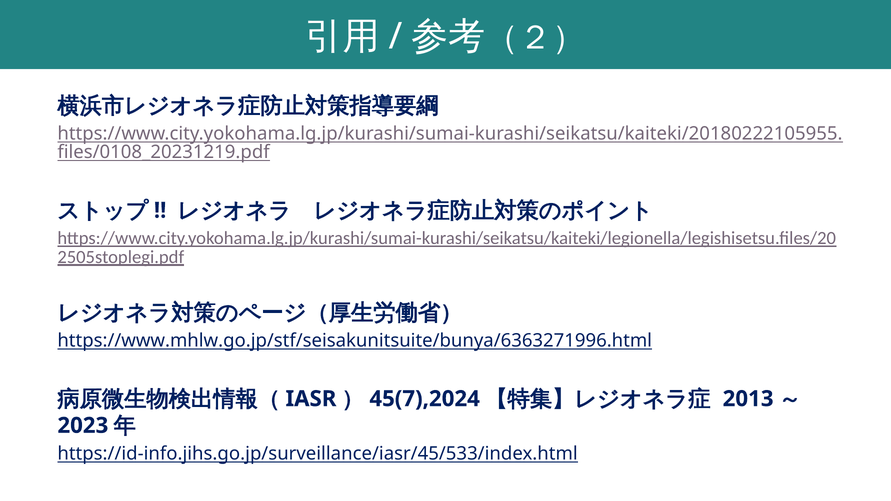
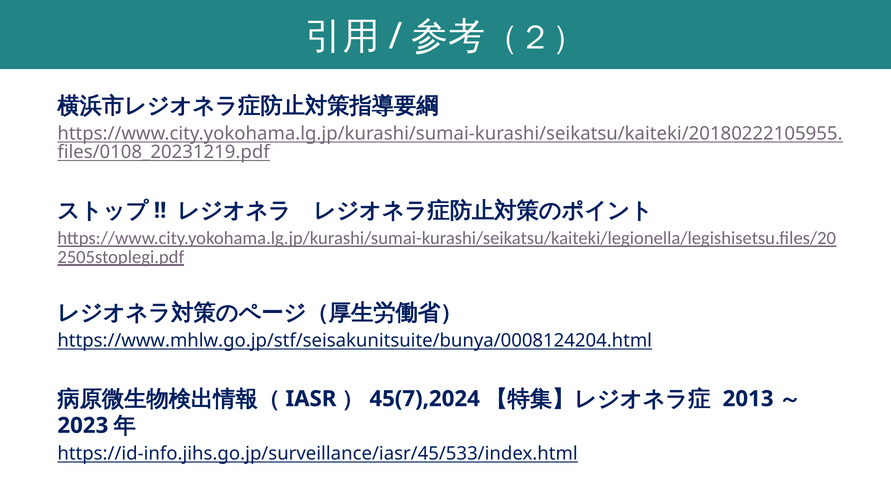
https://www.mhlw.go.jp/stf/seisakunitsuite/bunya/6363271996.html: https://www.mhlw.go.jp/stf/seisakunitsuite/bunya/6363271996.html -> https://www.mhlw.go.jp/stf/seisakunitsuite/bunya/0008124204.html
